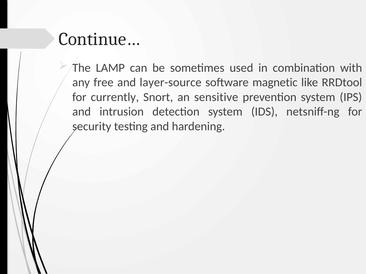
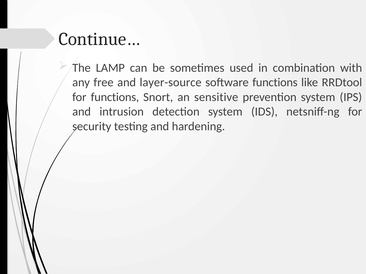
software magnetic: magnetic -> functions
for currently: currently -> functions
